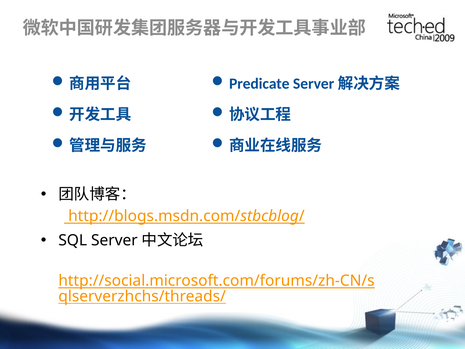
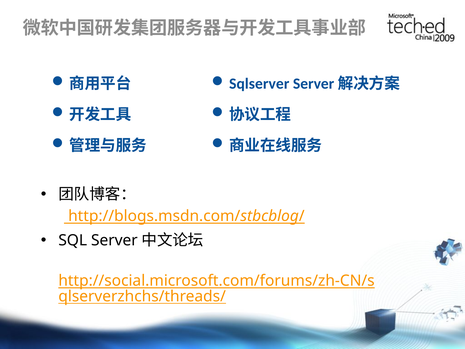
Predicate: Predicate -> Sqlserver
